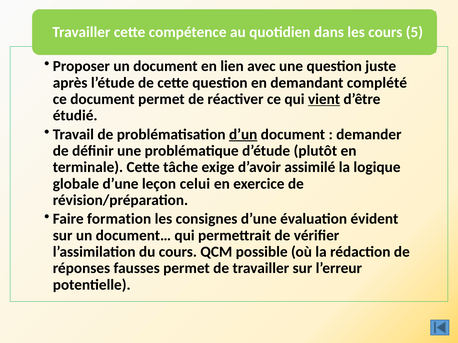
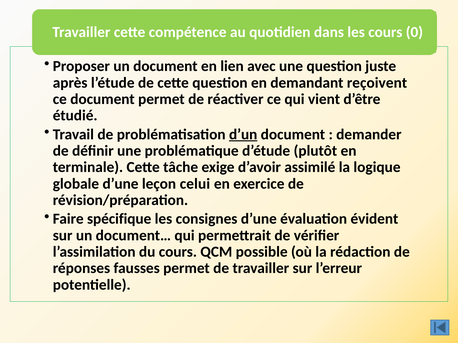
5: 5 -> 0
complété: complété -> reçoivent
vient underline: present -> none
formation: formation -> spécifique
